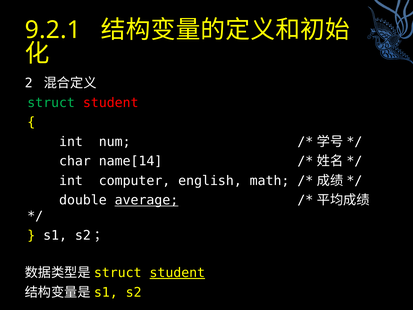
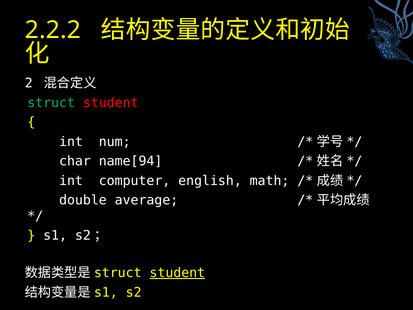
9.2.1: 9.2.1 -> 2.2.2
name[14: name[14 -> name[94
average underline: present -> none
